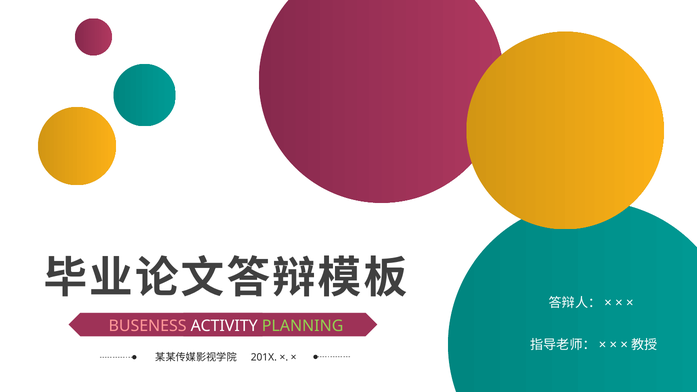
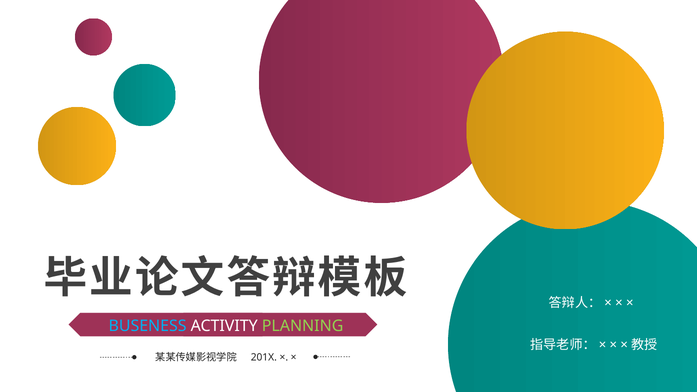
BUSENESS colour: pink -> light blue
